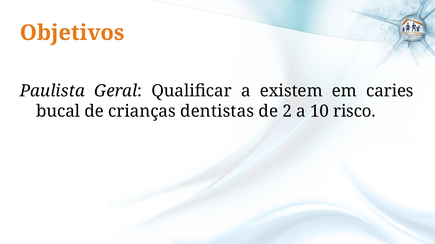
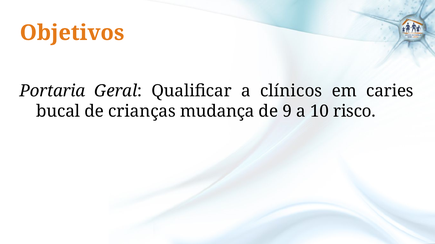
Paulista: Paulista -> Portaria
existem: existem -> clínicos
dentistas: dentistas -> mudança
2: 2 -> 9
